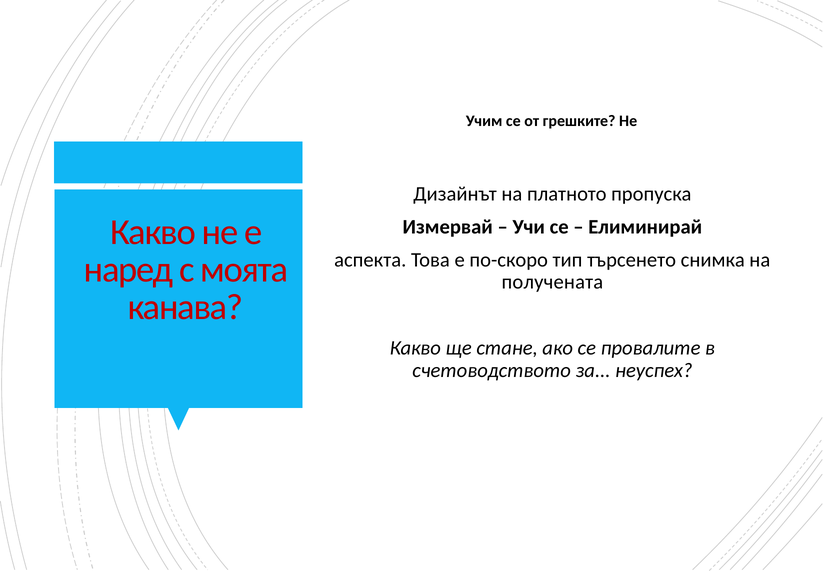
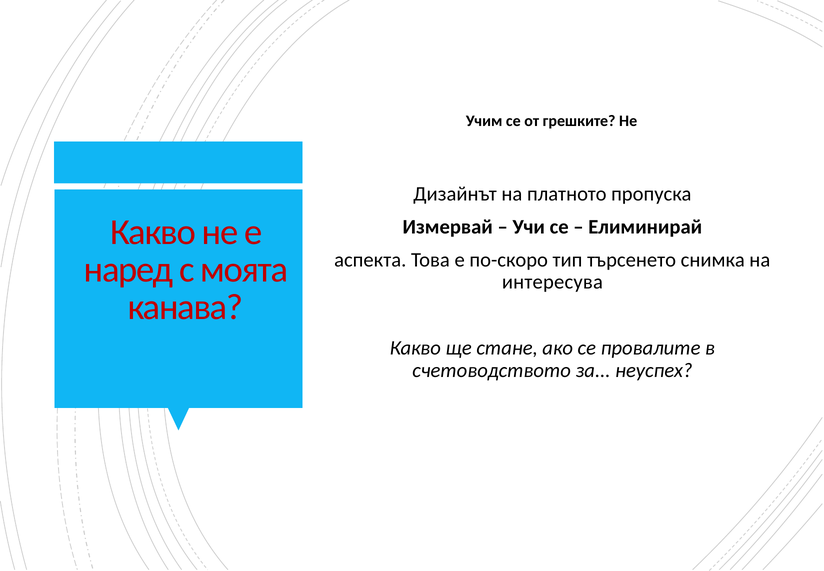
получената: получената -> интересува
